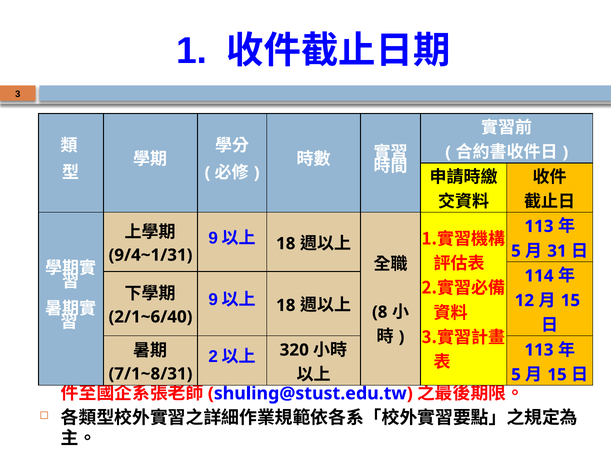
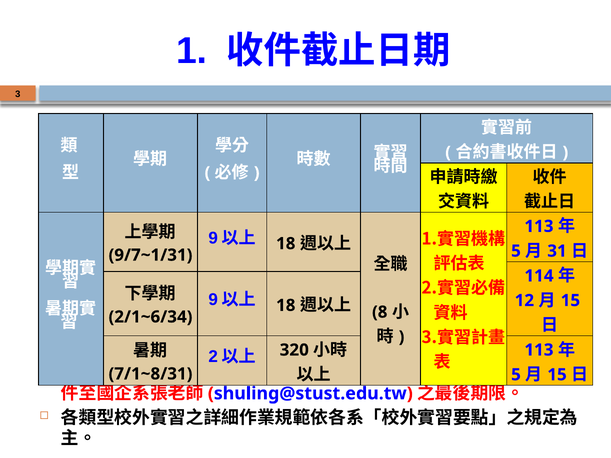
9/4~1/31: 9/4~1/31 -> 9/7~1/31
2/1~6/40: 2/1~6/40 -> 2/1~6/34
